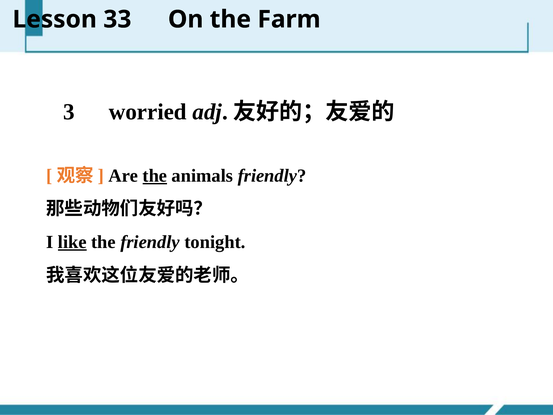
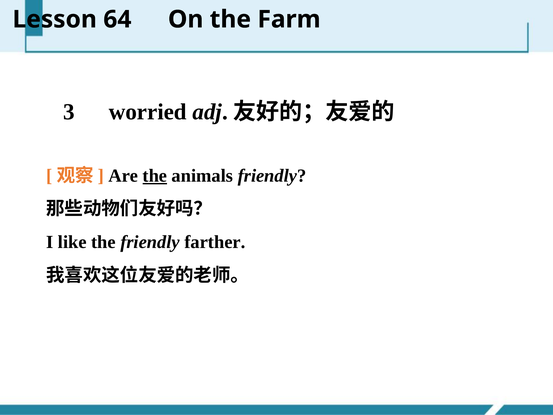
33: 33 -> 64
like underline: present -> none
tonight: tonight -> farther
